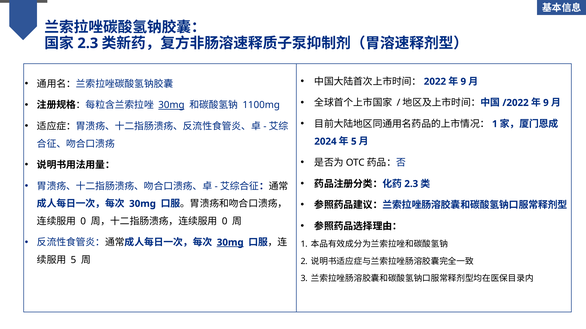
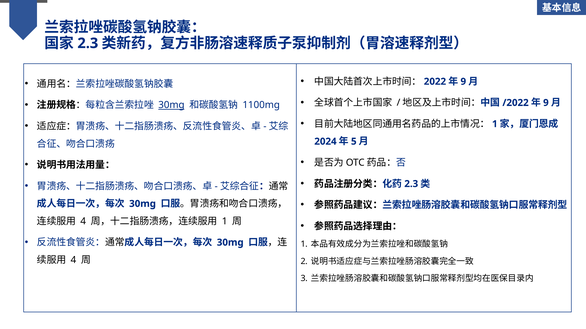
0 at (83, 222): 0 -> 4
0 at (225, 222): 0 -> 1
30mg at (230, 243) underline: present -> none
5 at (73, 260): 5 -> 4
